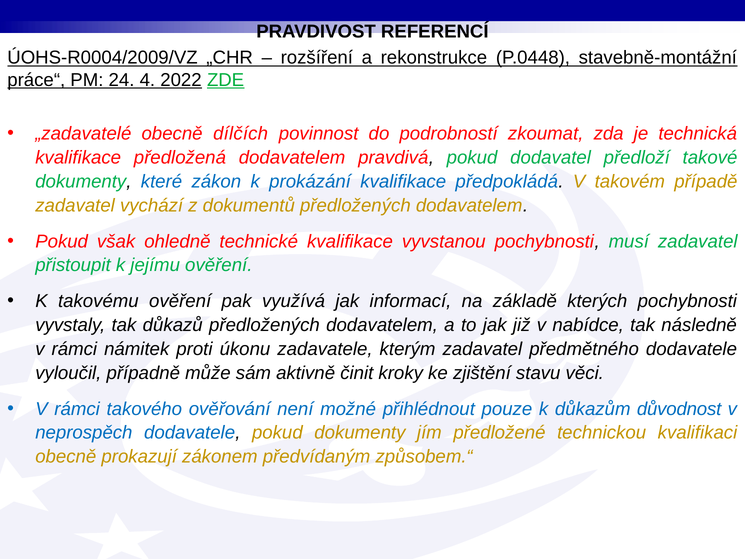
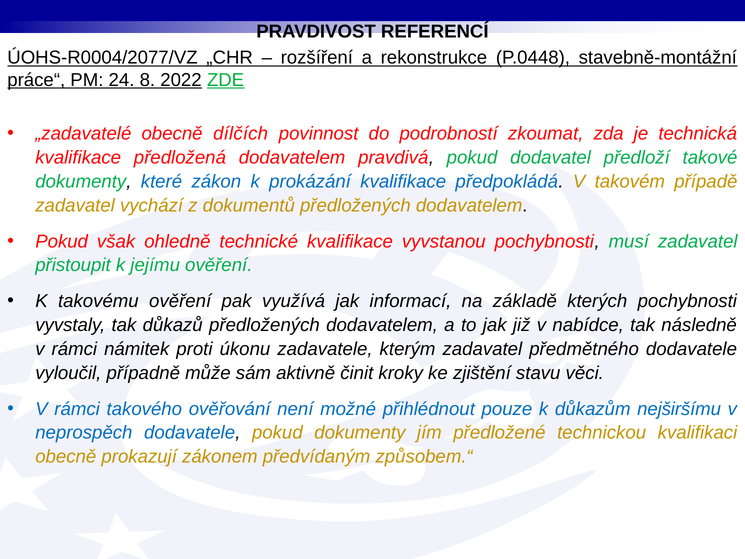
ÚOHS-R0004/2009/VZ: ÚOHS-R0004/2009/VZ -> ÚOHS-R0004/2077/VZ
4: 4 -> 8
důvodnost: důvodnost -> nejširšímu
